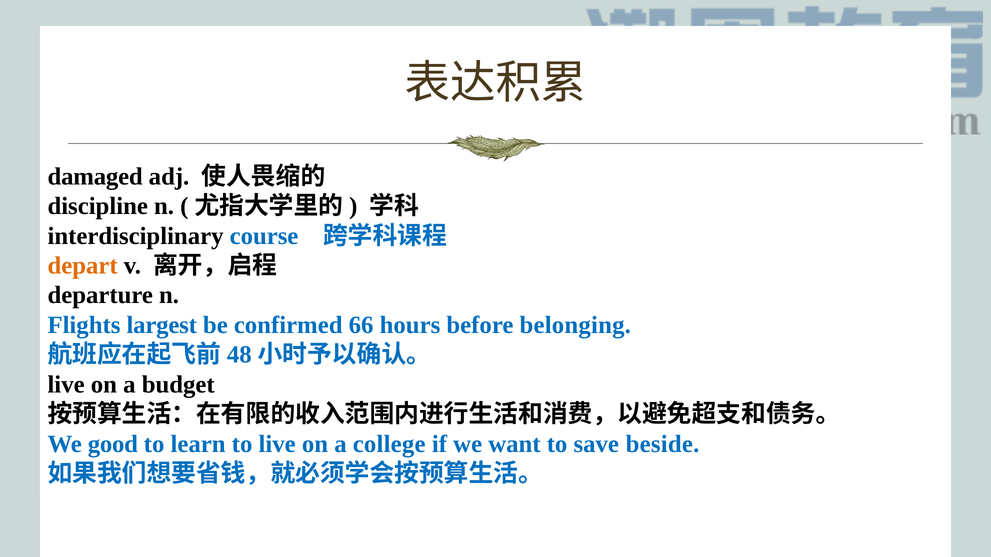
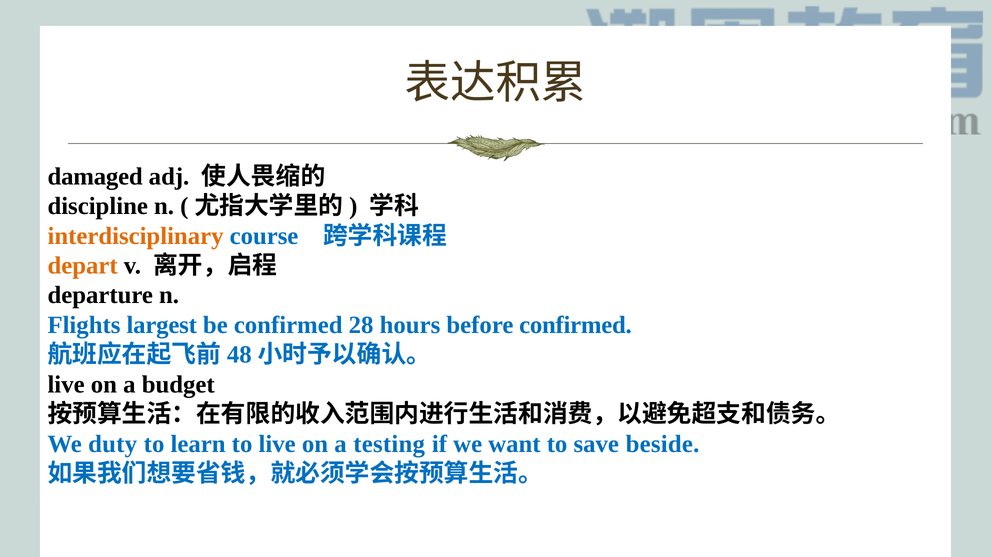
interdisciplinary colour: black -> orange
66: 66 -> 28
before belonging: belonging -> confirmed
good: good -> duty
college: college -> testing
